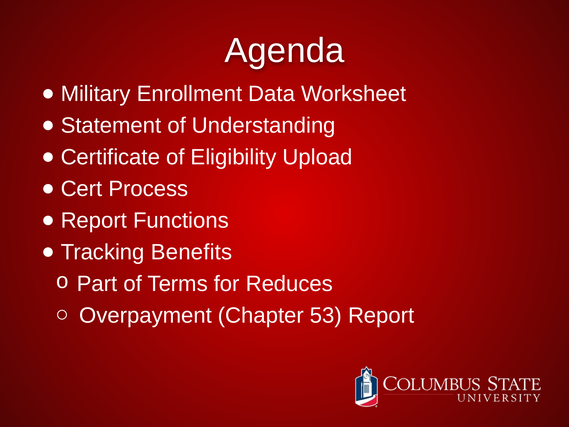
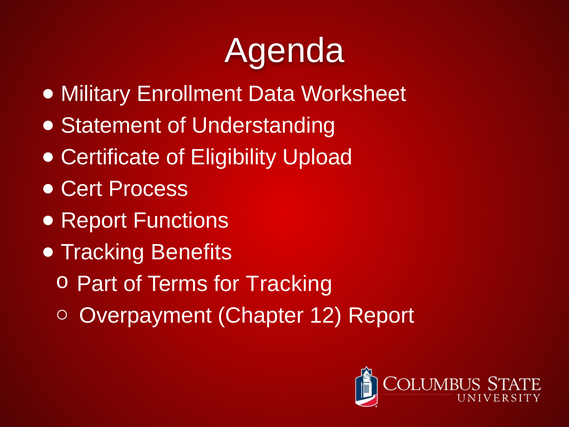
for Reduces: Reduces -> Tracking
53: 53 -> 12
